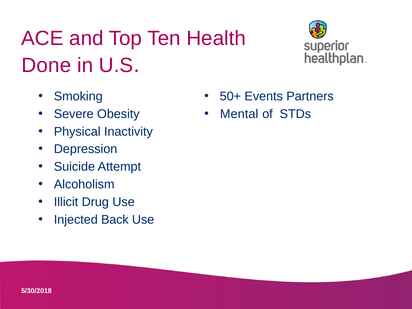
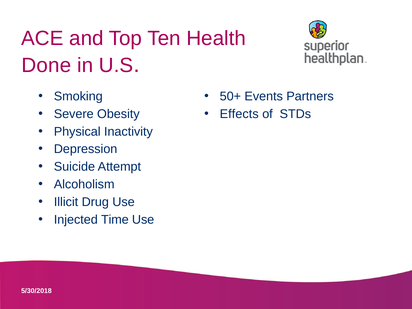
Mental: Mental -> Effects
Back: Back -> Time
